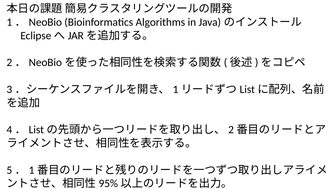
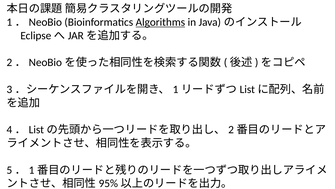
Algorithms underline: none -> present
